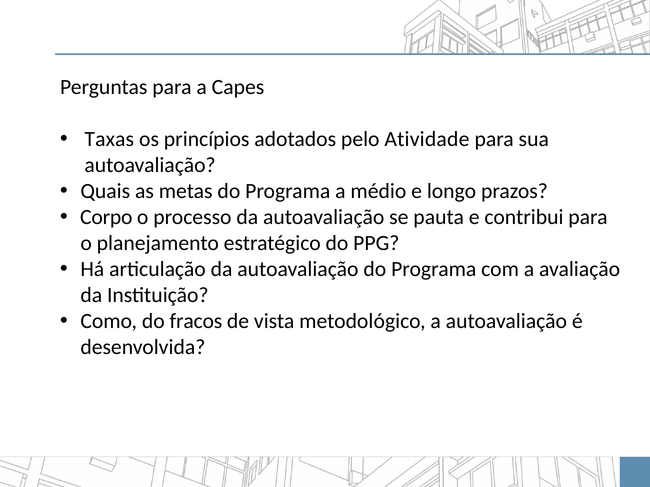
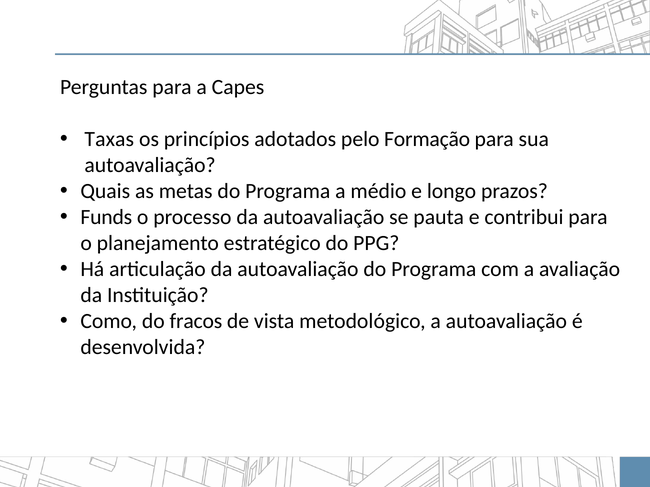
Atividade: Atividade -> Formação
Corpo: Corpo -> Funds
